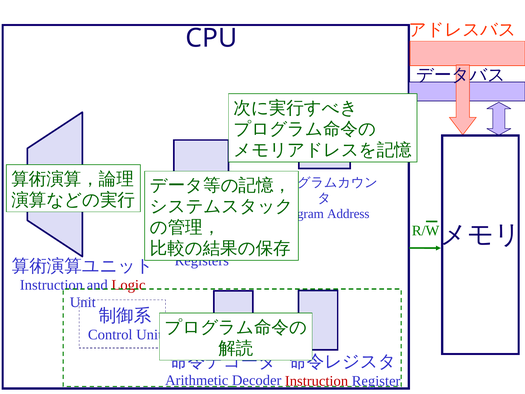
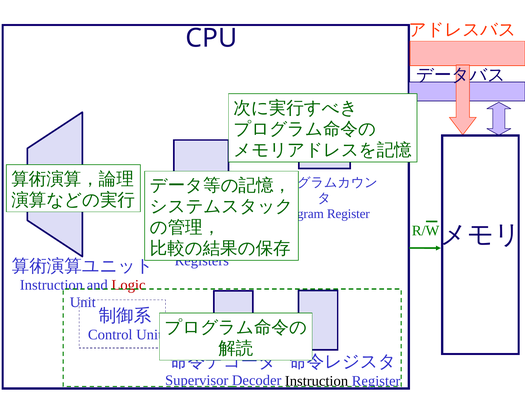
Address at (348, 214): Address -> Register
Arithmetic: Arithmetic -> Supervisor
Instruction at (317, 381) colour: red -> black
